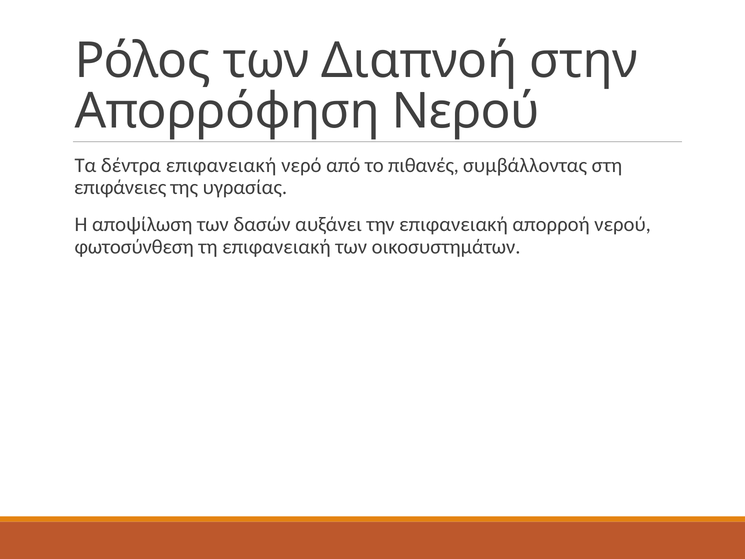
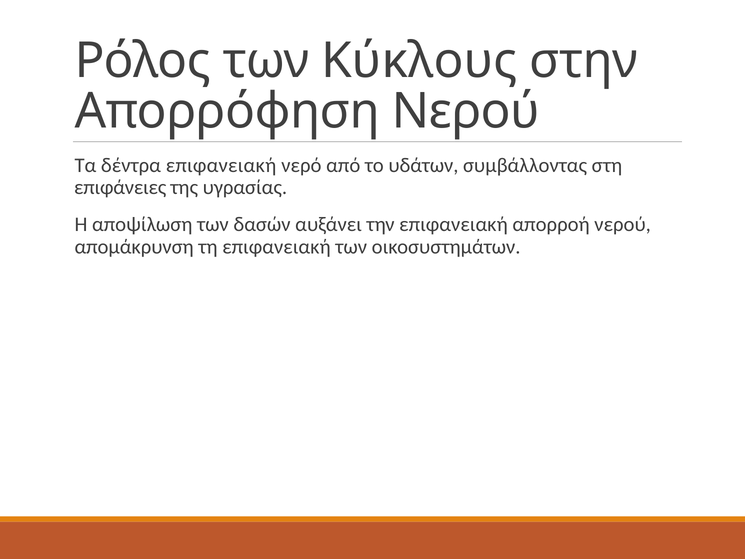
Διαπνοή: Διαπνοή -> Κύκλους
πιθανές: πιθανές -> υδάτων
φωτοσύνθεση: φωτοσύνθεση -> απομάκρυνση
